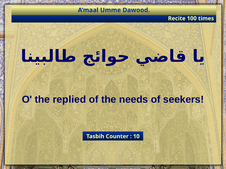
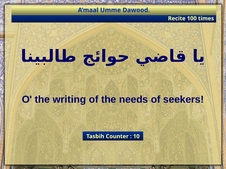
replied: replied -> writing
